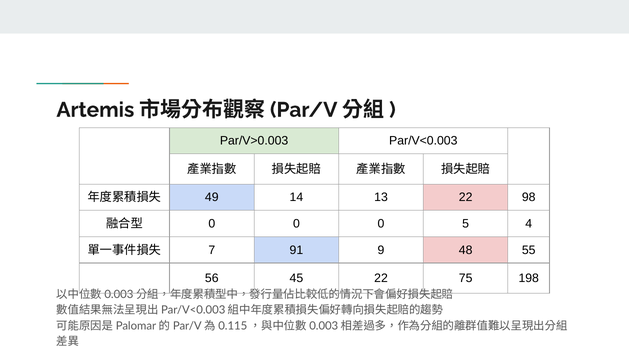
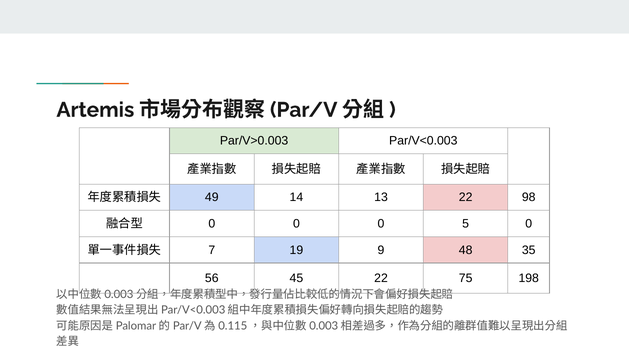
5 4: 4 -> 0
91: 91 -> 19
55: 55 -> 35
